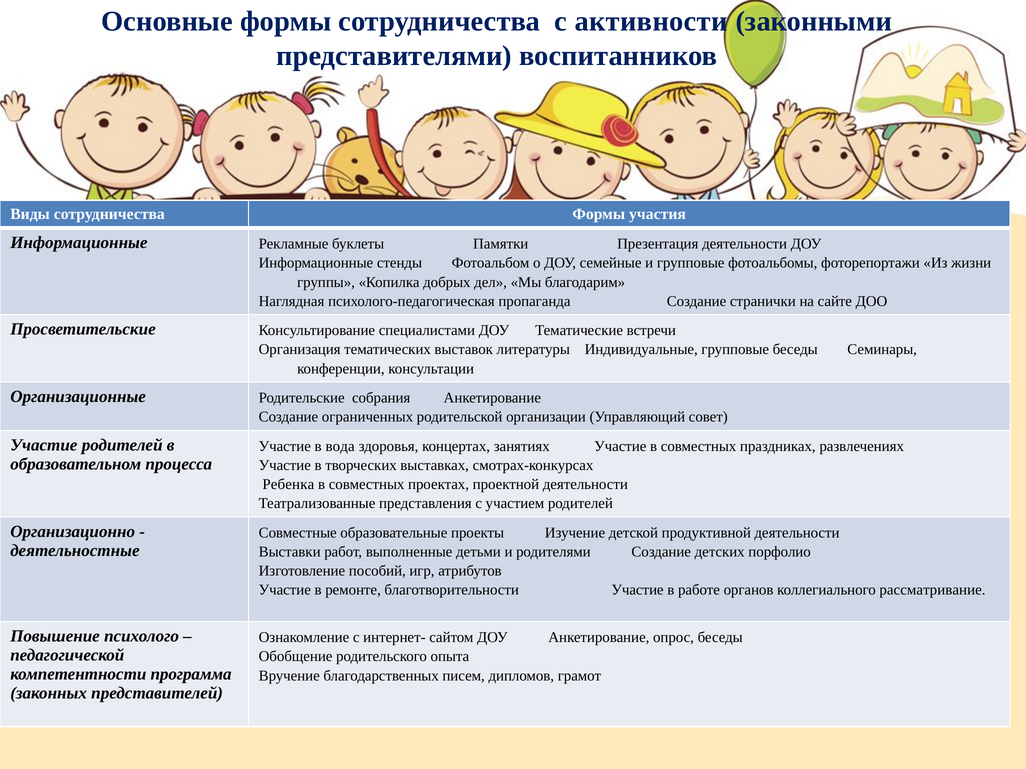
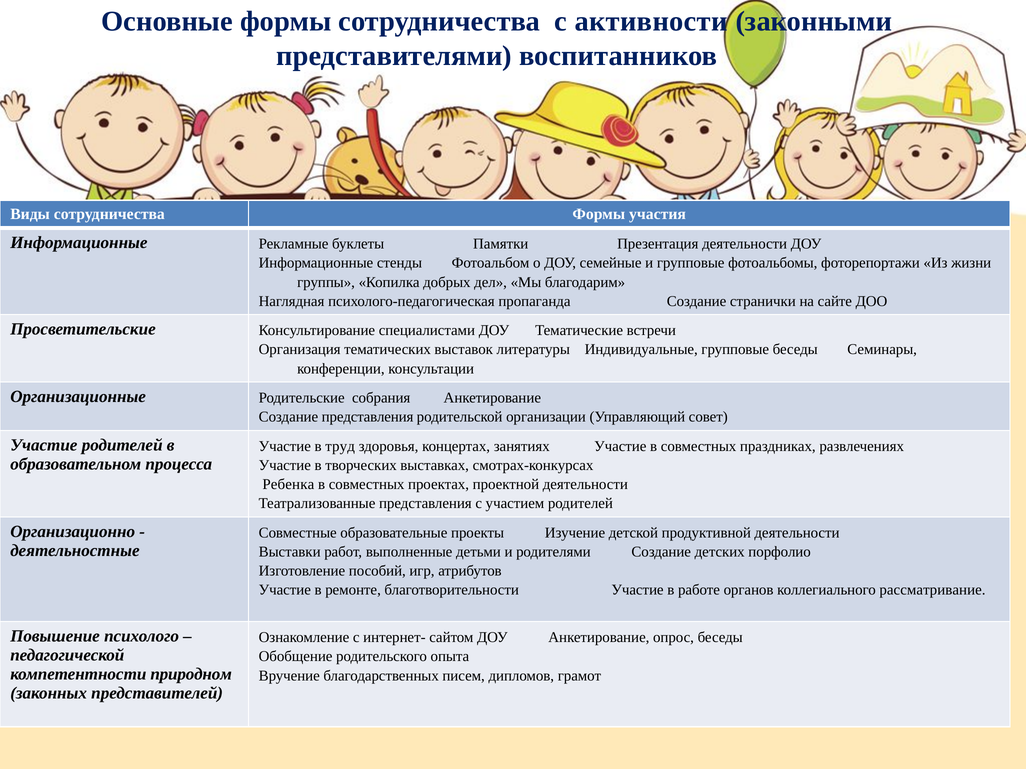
Создание ограниченных: ограниченных -> представления
вода: вода -> труд
программа: программа -> природном
